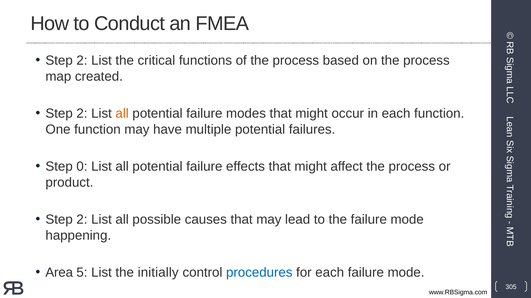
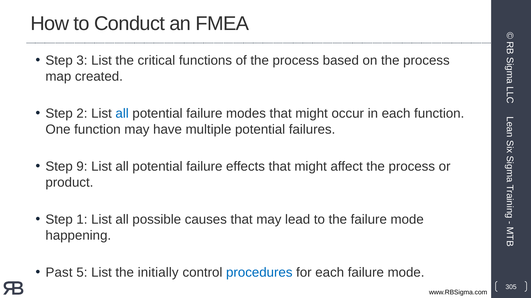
2 at (82, 61): 2 -> 3
all at (122, 114) colour: orange -> blue
0: 0 -> 9
2 at (82, 220): 2 -> 1
Area: Area -> Past
